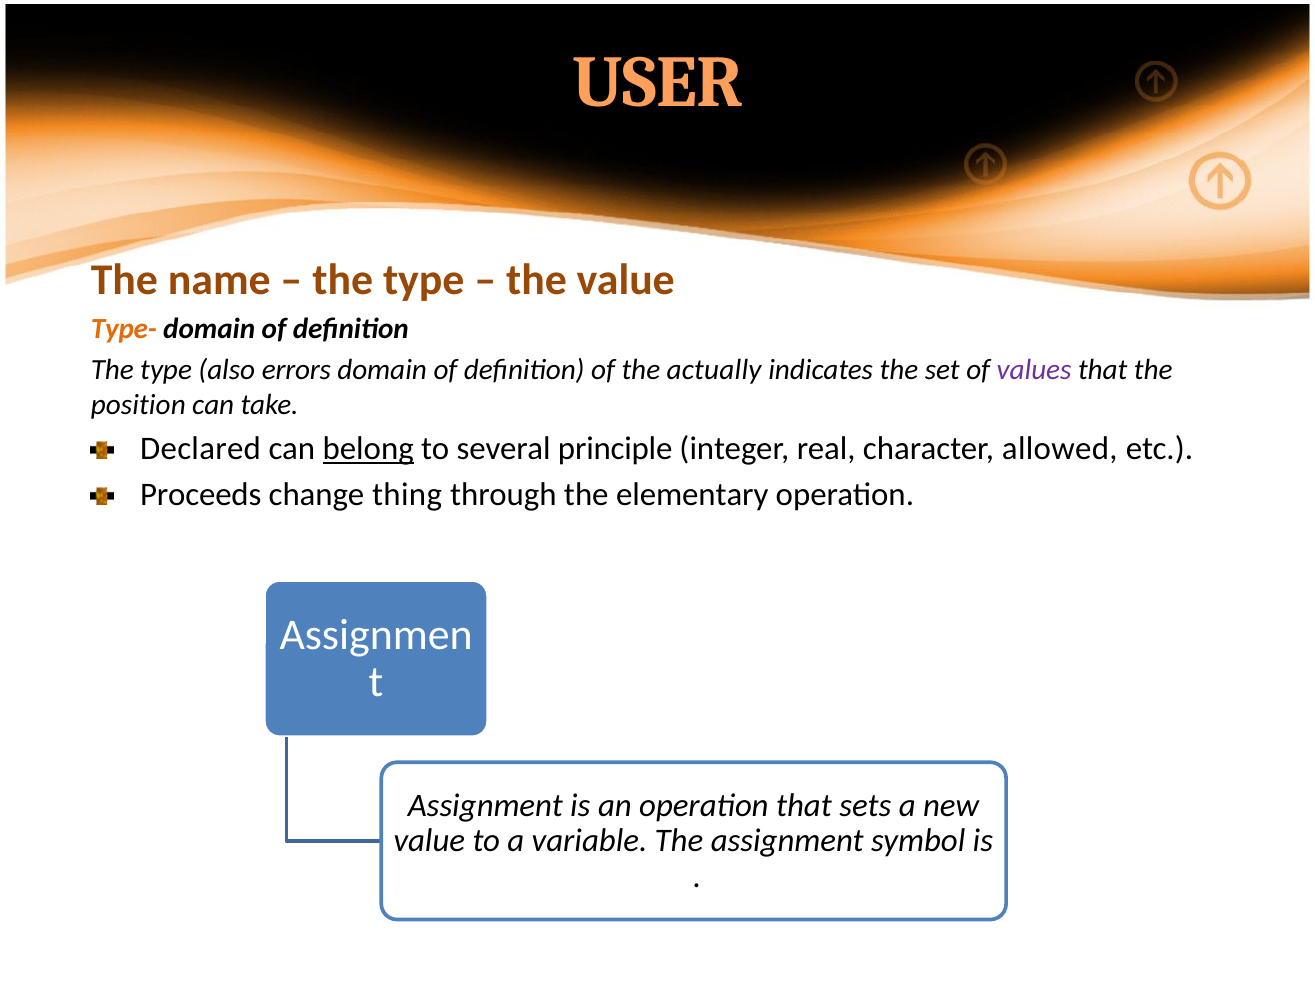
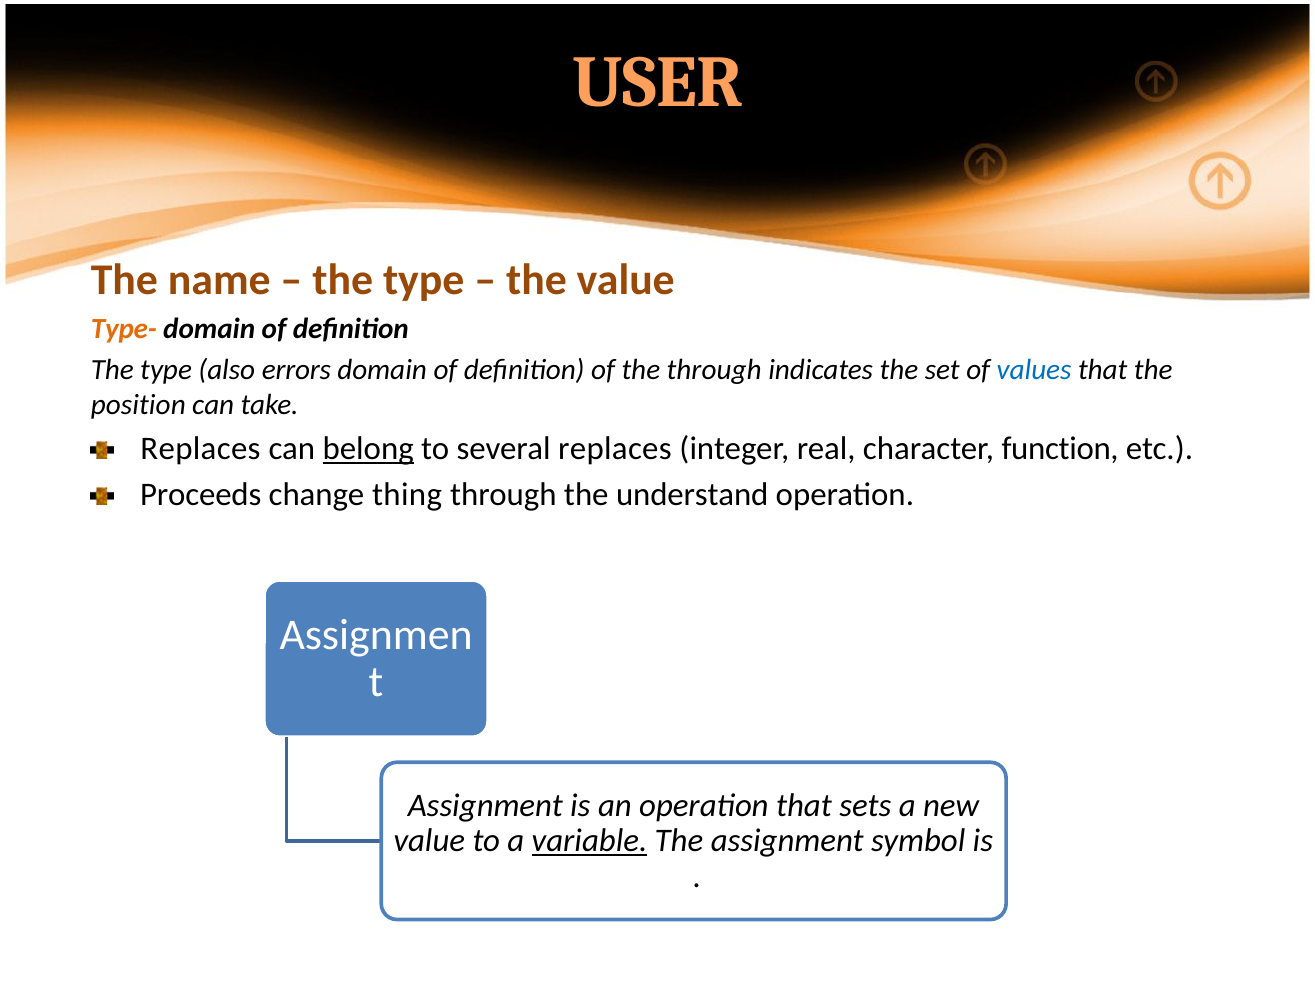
the actually: actually -> through
values colour: purple -> blue
Declared at (201, 449): Declared -> Replaces
several principle: principle -> replaces
allowed: allowed -> function
elementary: elementary -> understand
variable underline: none -> present
